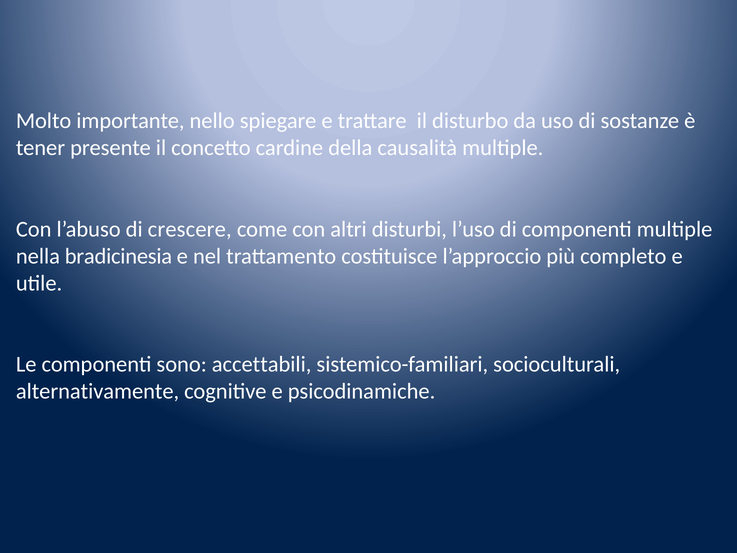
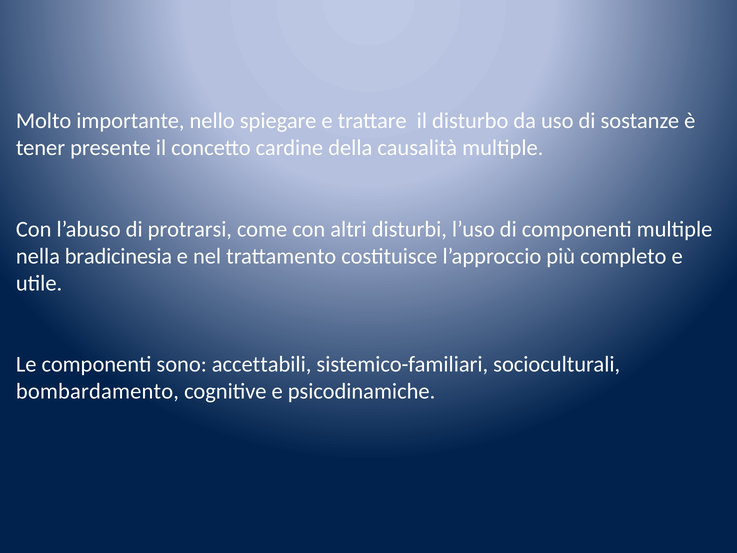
crescere: crescere -> protrarsi
alternativamente: alternativamente -> bombardamento
